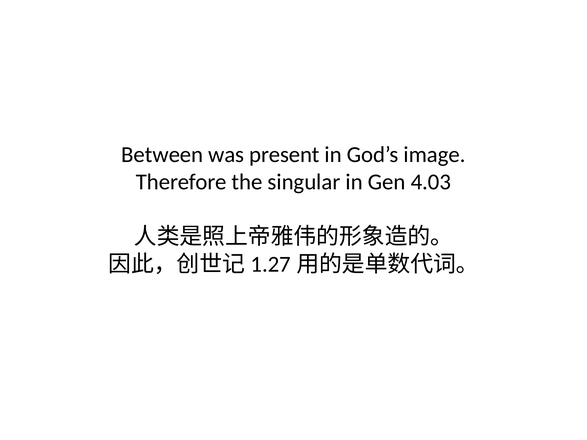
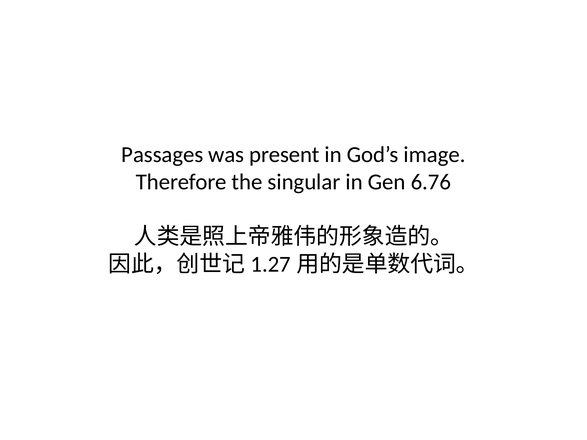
Between: Between -> Passages
4.03: 4.03 -> 6.76
